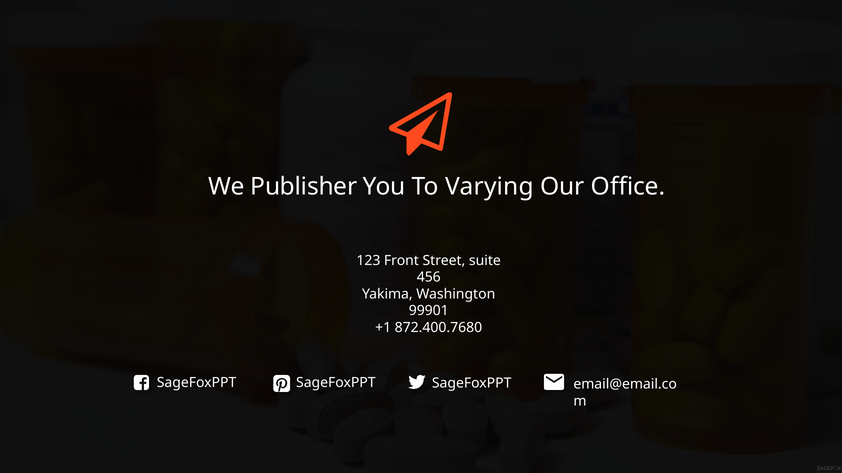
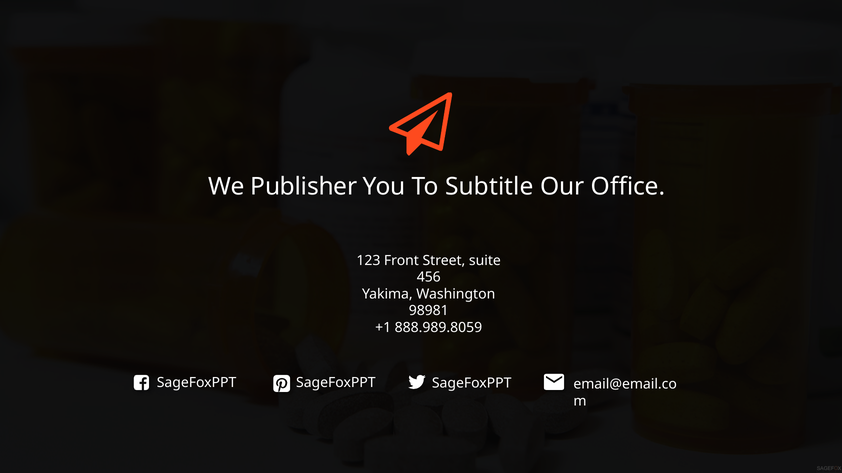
Varying: Varying -> Subtitle
99901: 99901 -> 98981
872.400.7680: 872.400.7680 -> 888.989.8059
